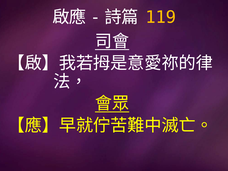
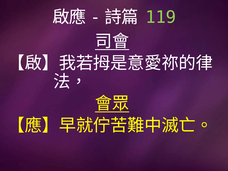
119 colour: yellow -> light green
